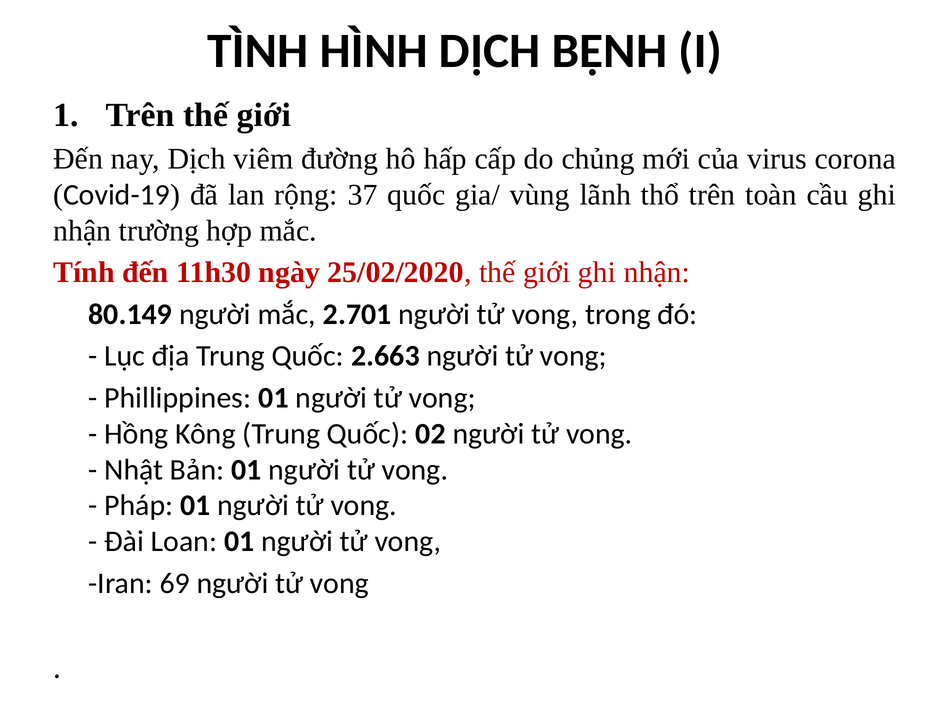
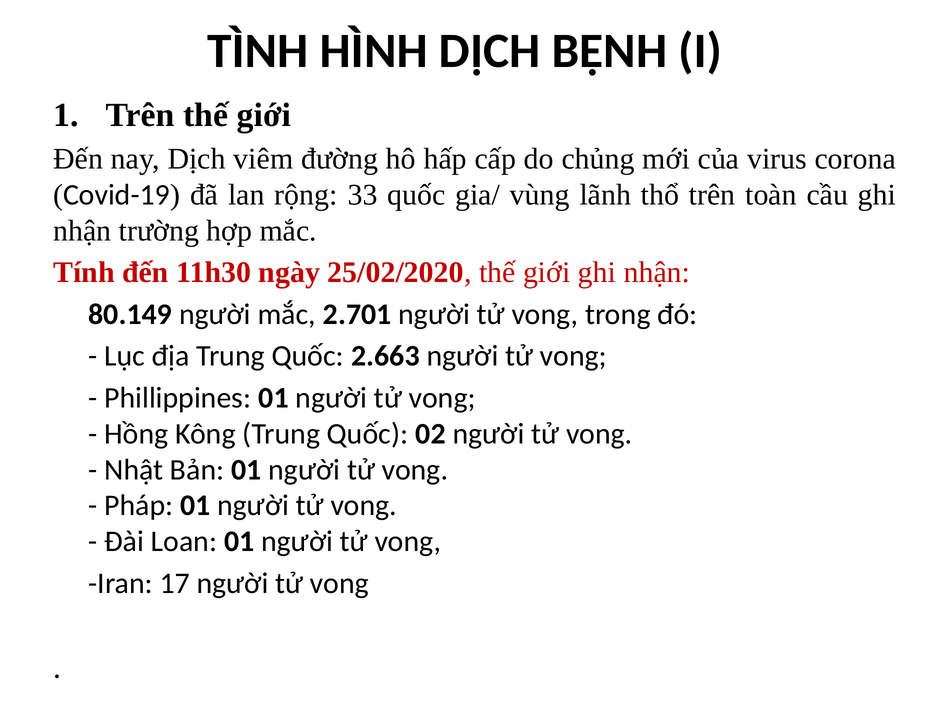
37: 37 -> 33
69: 69 -> 17
